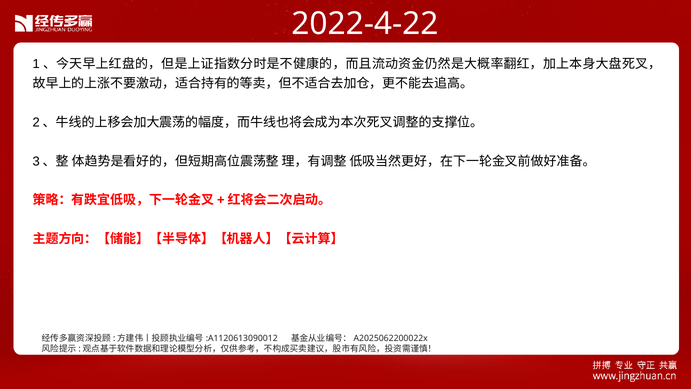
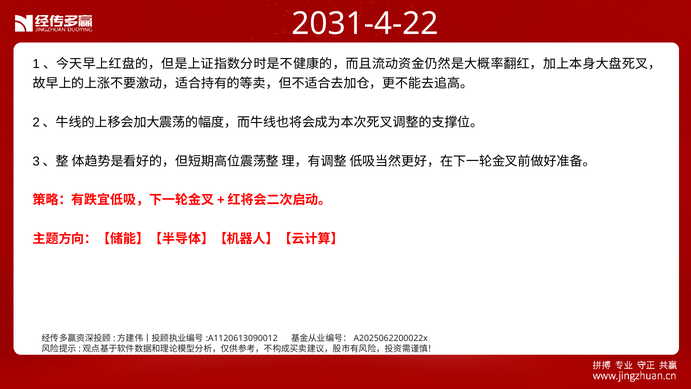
2022-4-22: 2022-4-22 -> 2031-4-22
